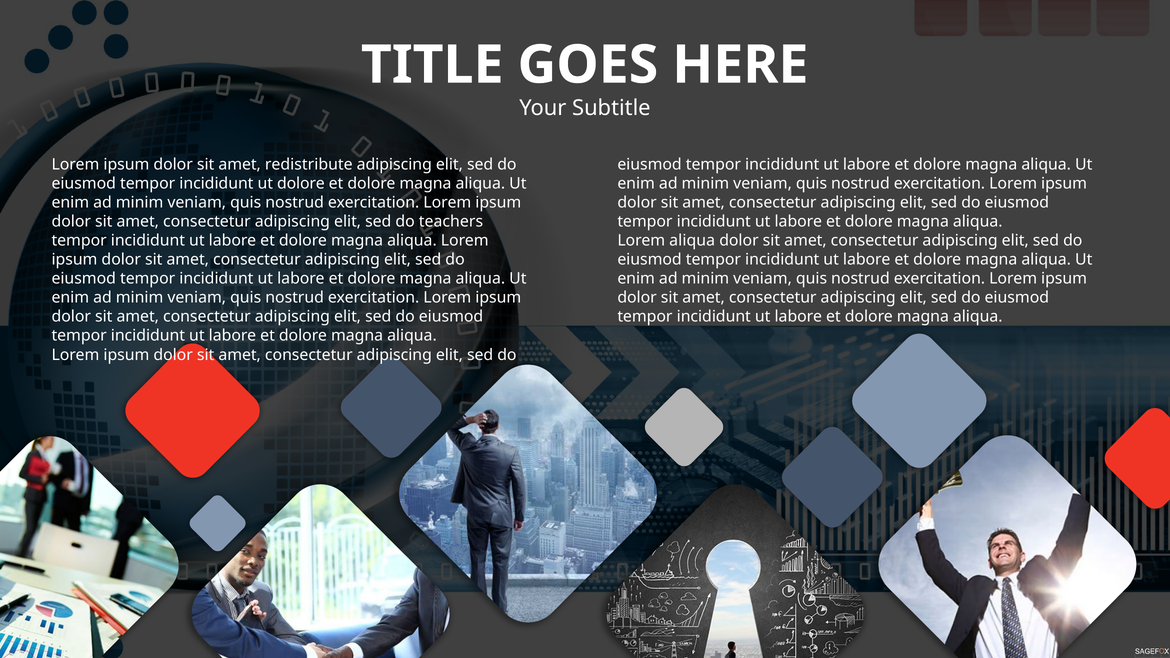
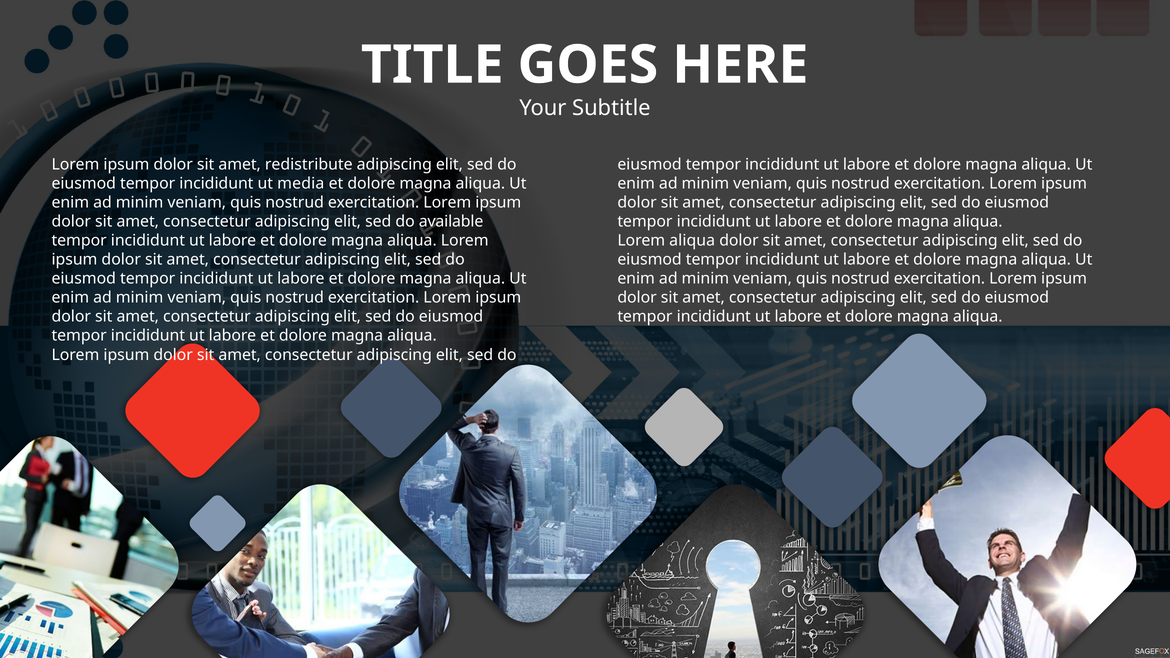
ut dolore: dolore -> media
teachers: teachers -> available
